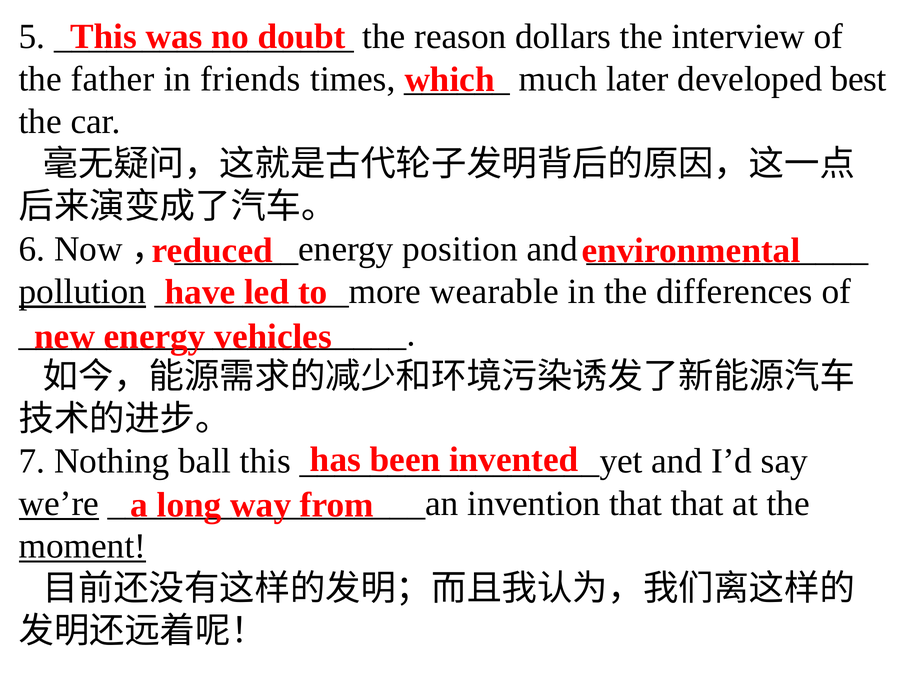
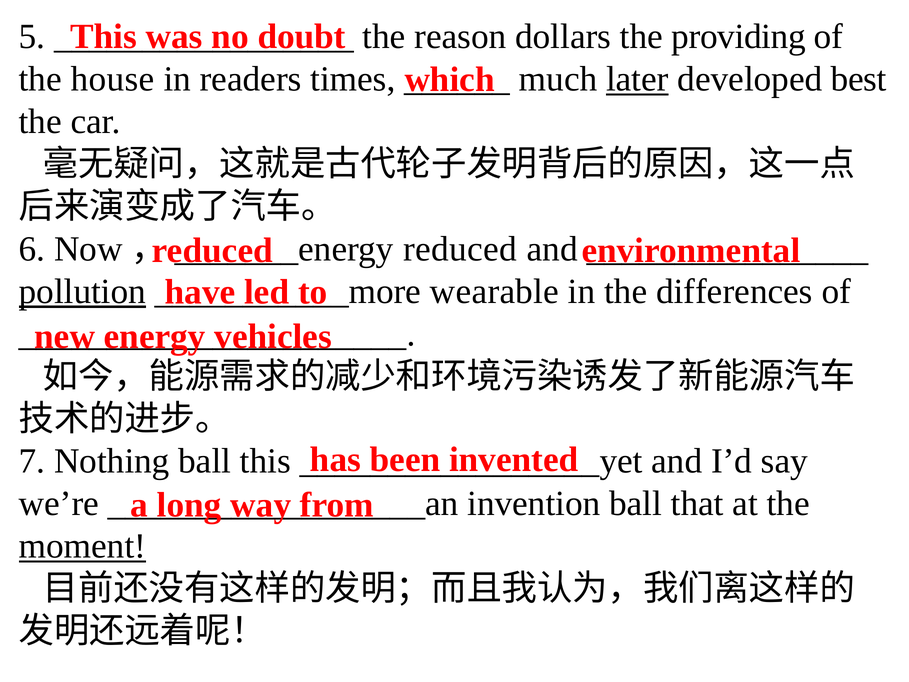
interview: interview -> providing
father: father -> house
friends: friends -> readers
later underline: none -> present
position at (460, 249): position -> reduced
we’re underline: present -> none
invention that: that -> ball
